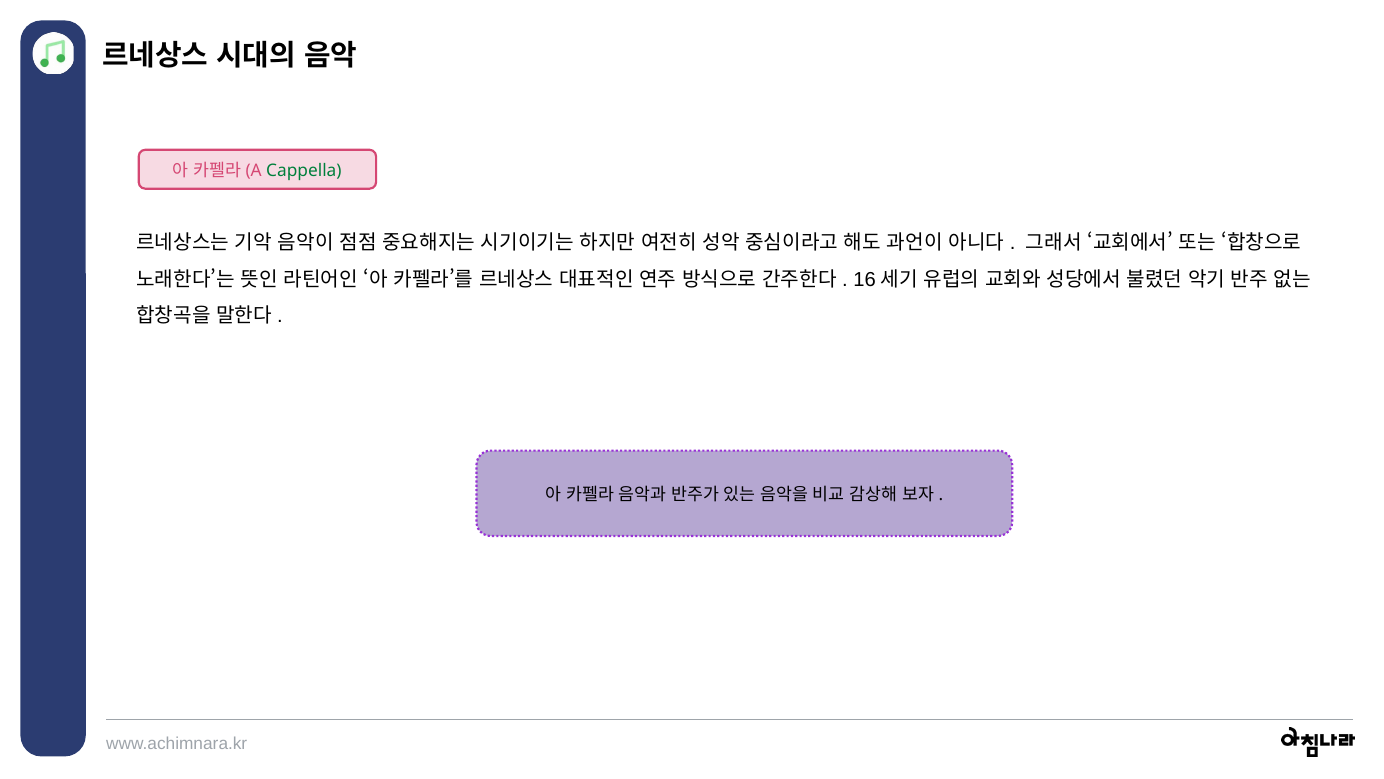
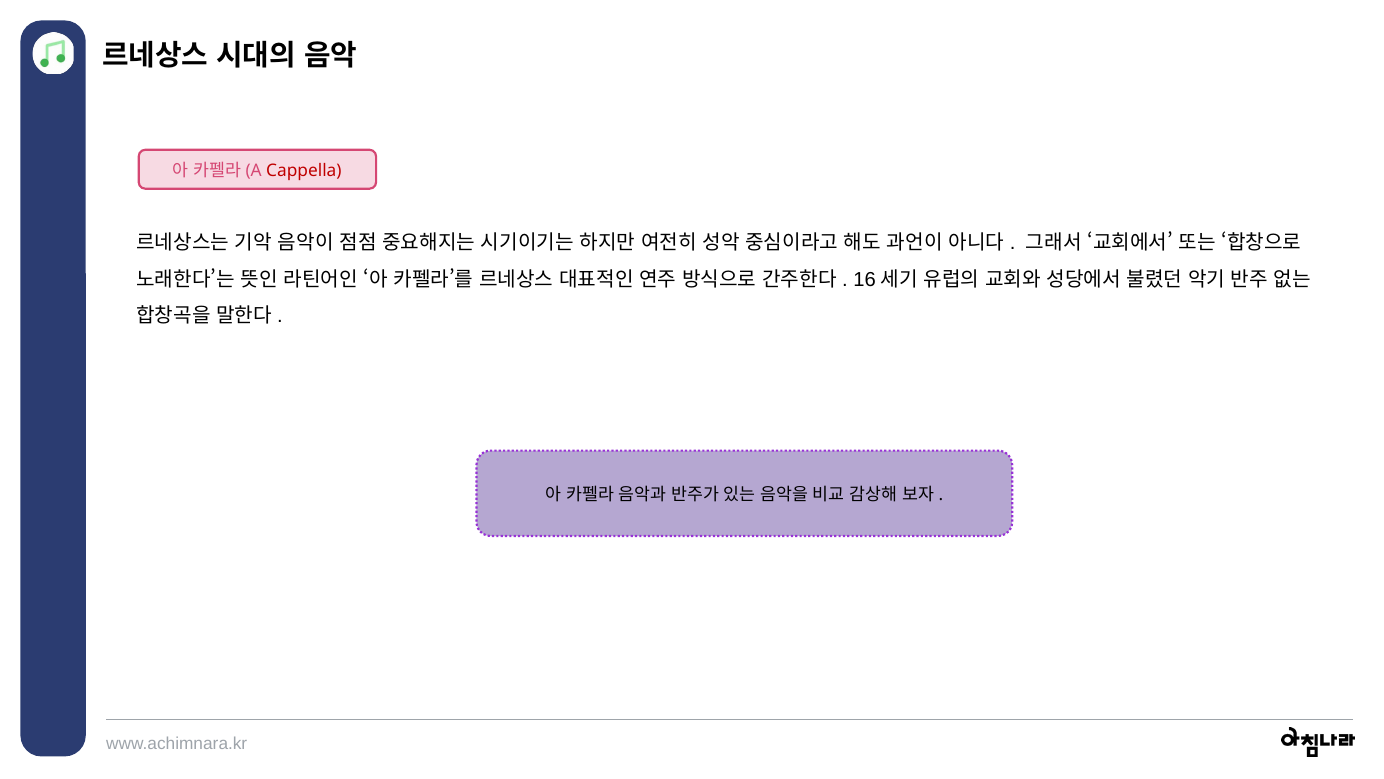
Cappella colour: green -> red
